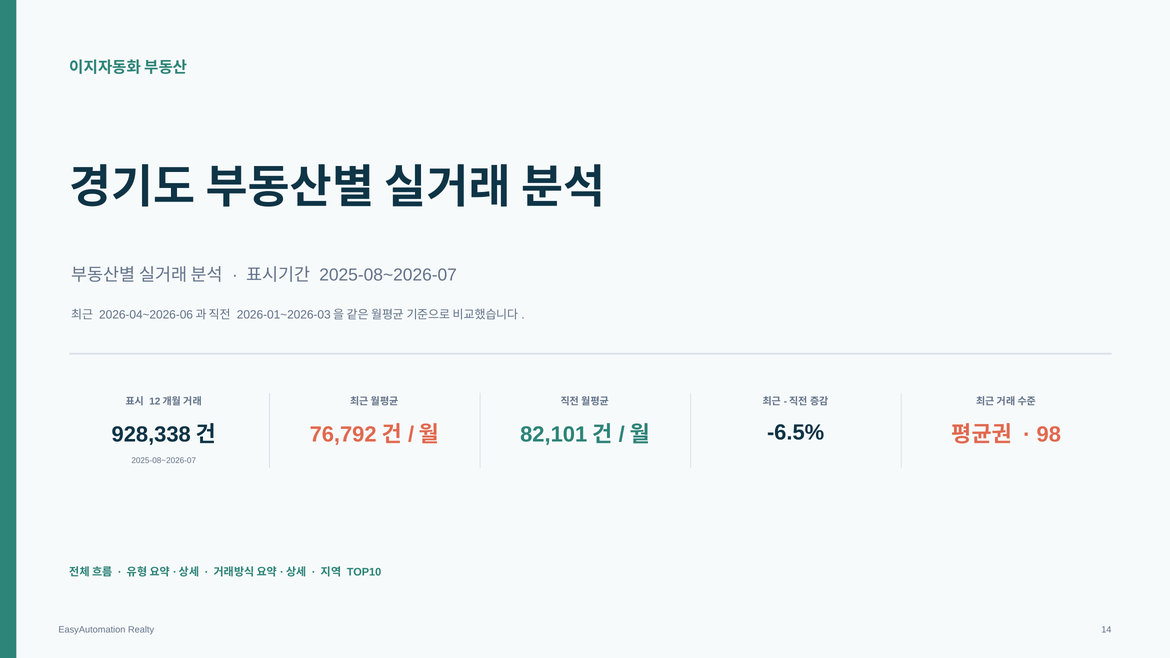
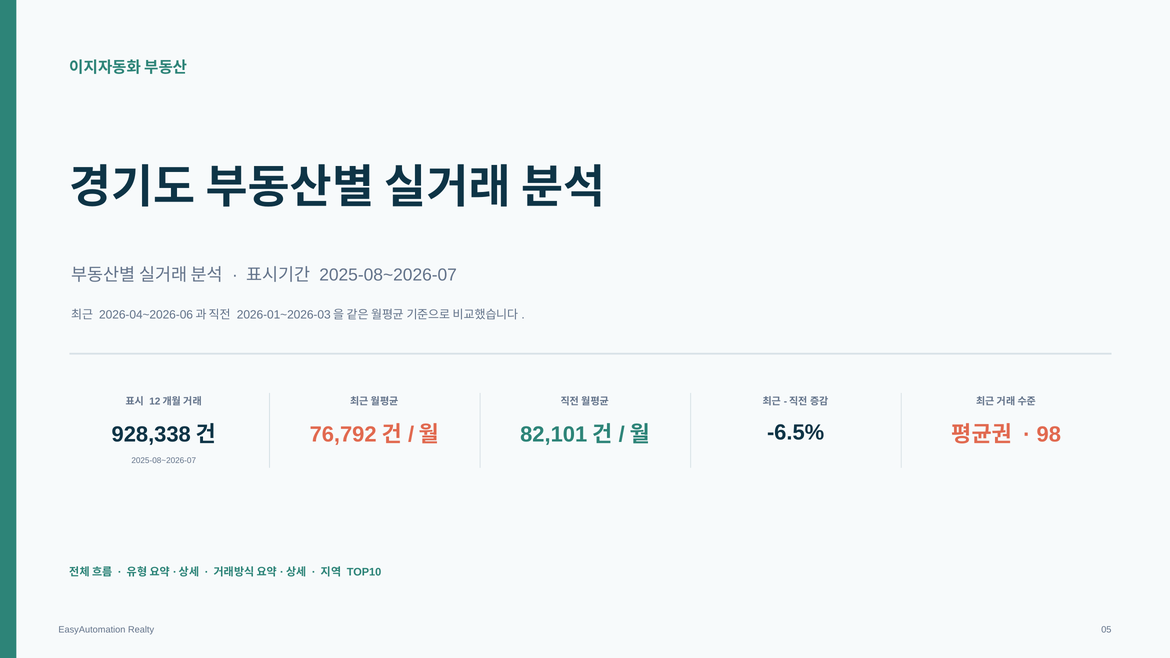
14: 14 -> 05
